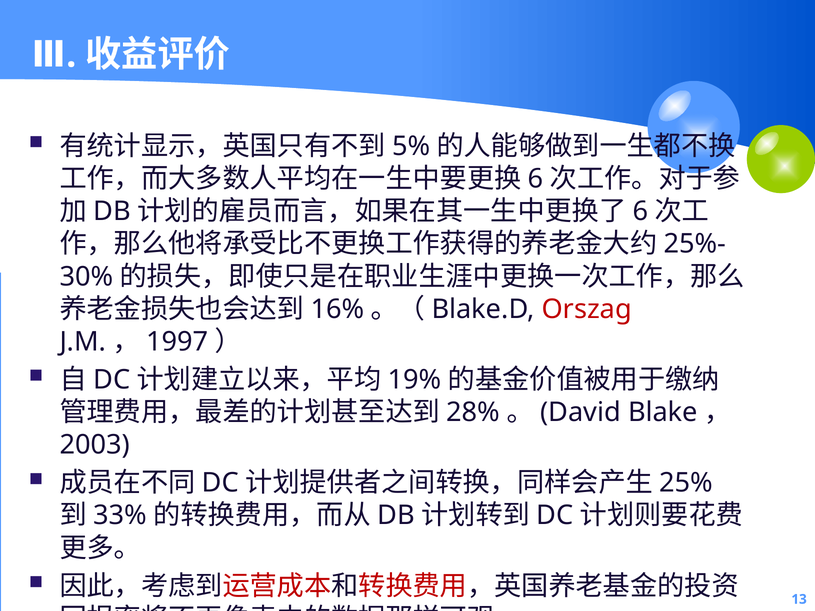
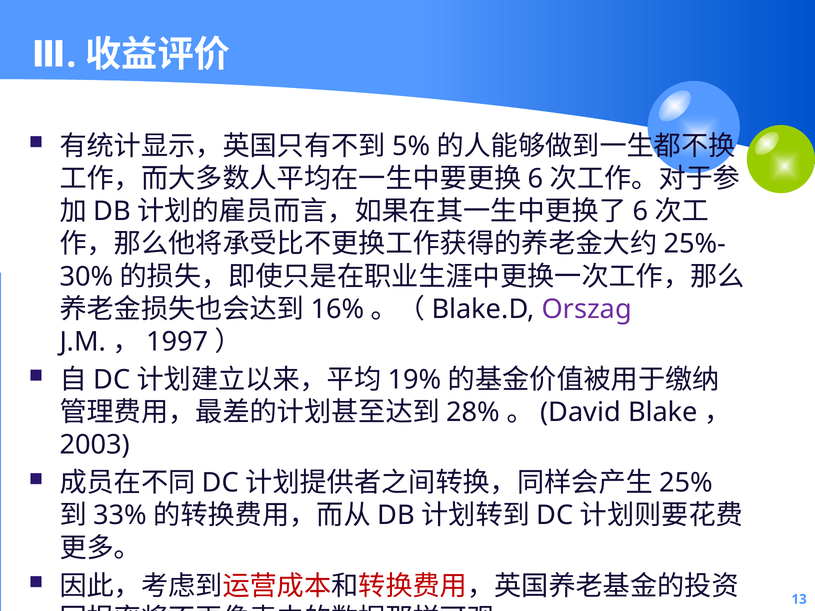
Orszag colour: red -> purple
